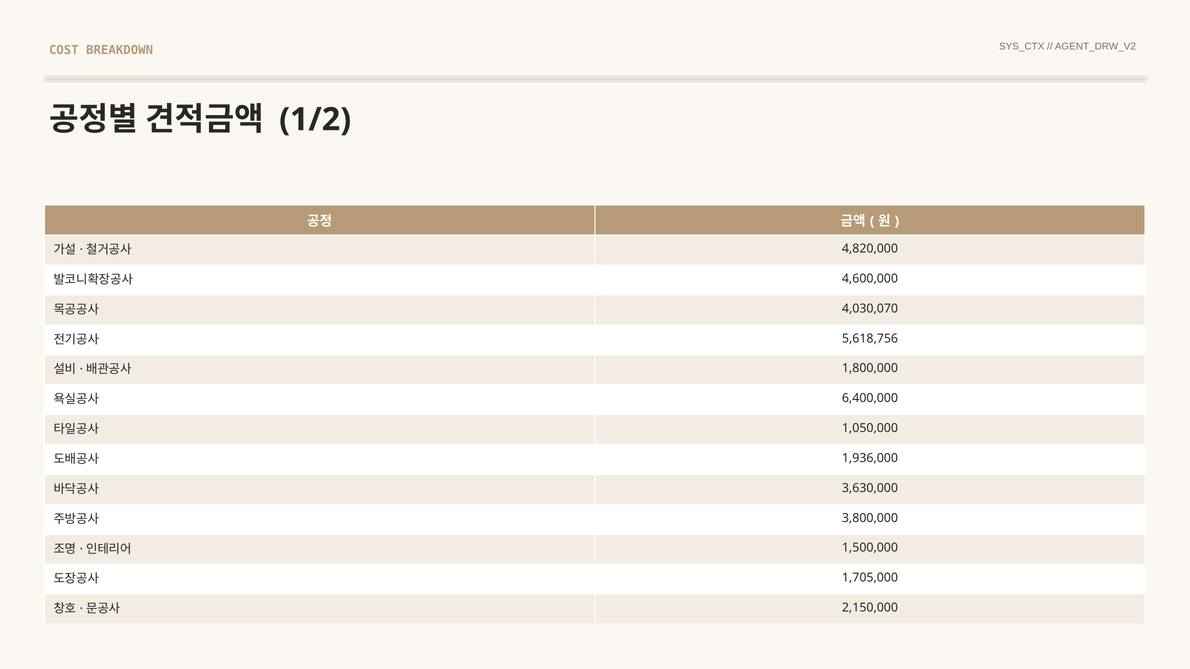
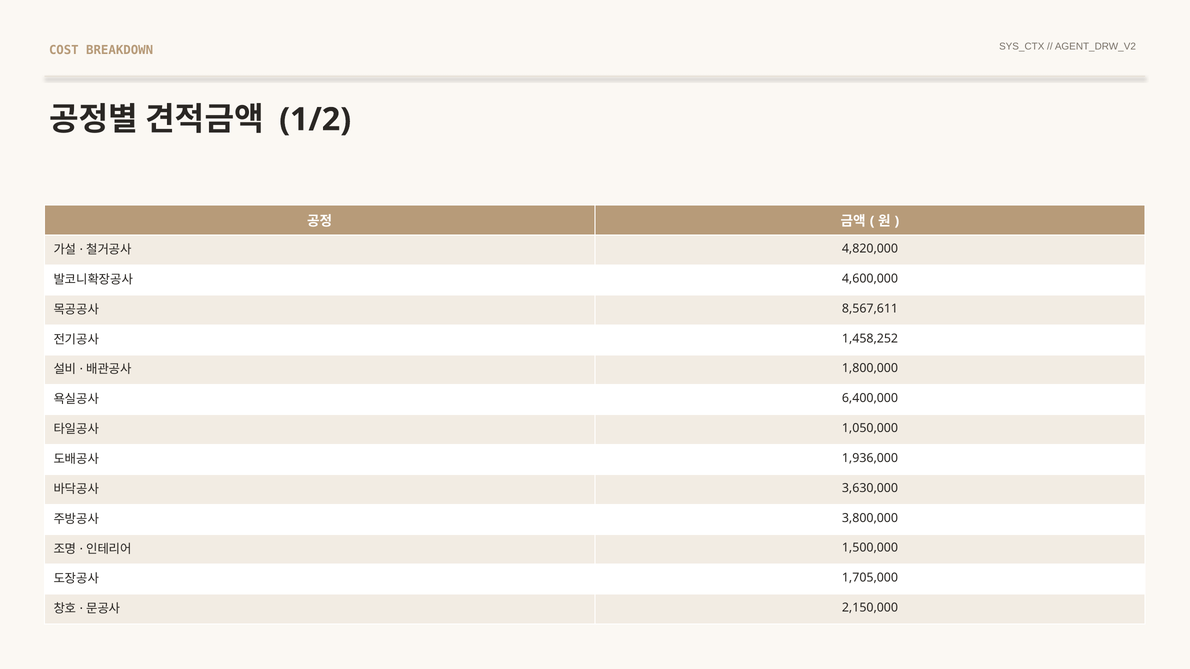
4,030,070: 4,030,070 -> 8,567,611
5,618,756: 5,618,756 -> 1,458,252
